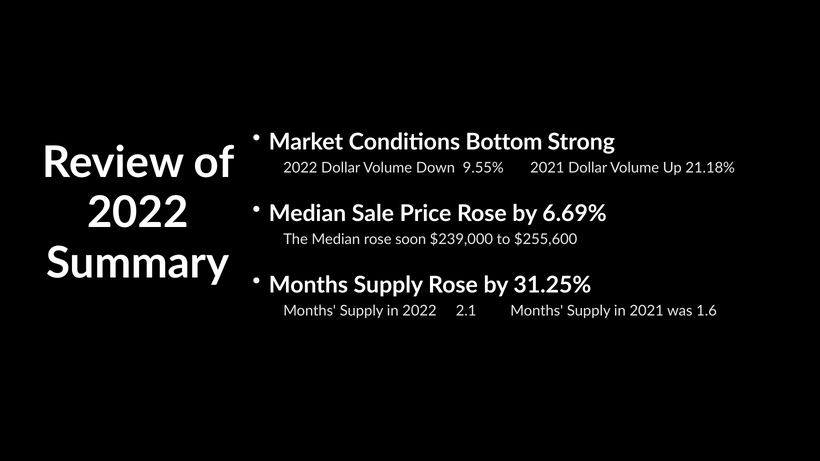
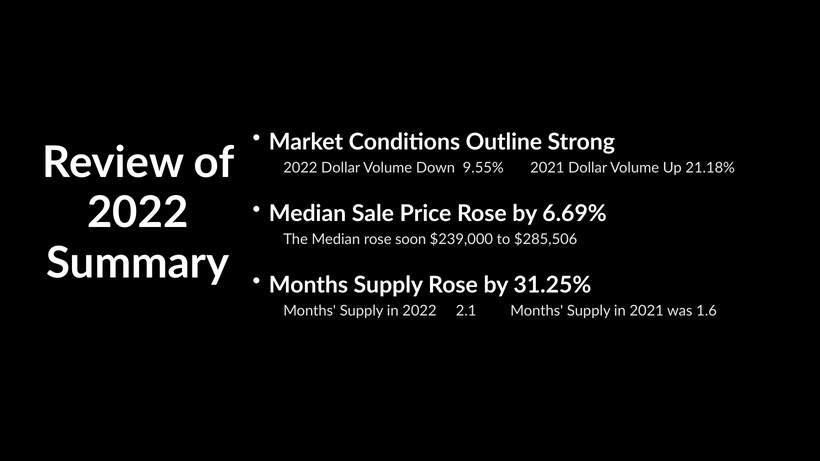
Bottom: Bottom -> Outline
$255,600: $255,600 -> $285,506
